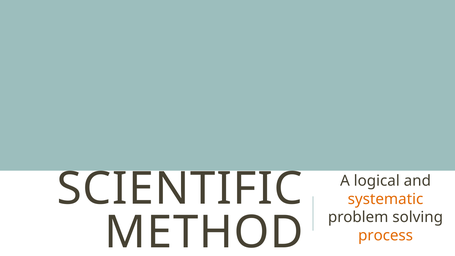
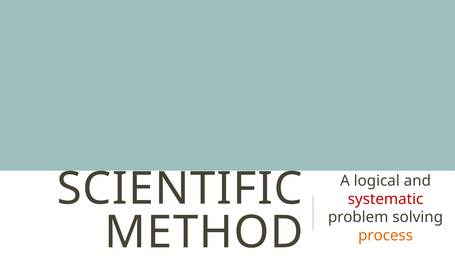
systematic colour: orange -> red
